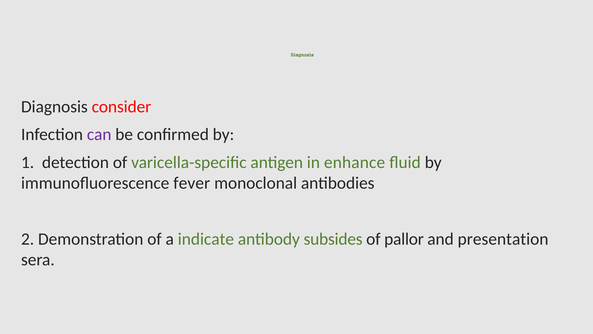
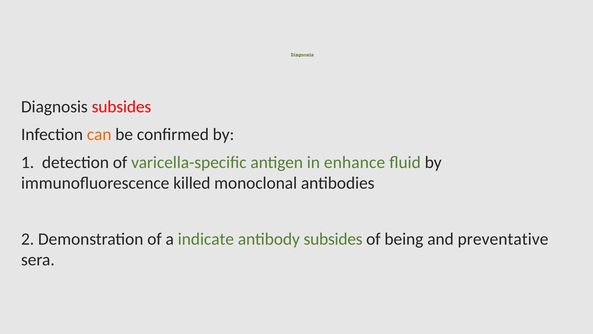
Diagnosis consider: consider -> subsides
can colour: purple -> orange
fever: fever -> killed
pallor: pallor -> being
presentation: presentation -> preventative
